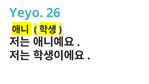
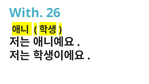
Yeyo: Yeyo -> With
